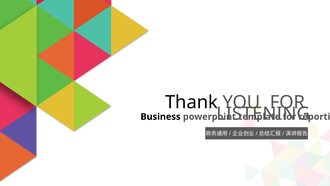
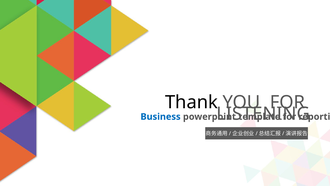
Business colour: black -> blue
